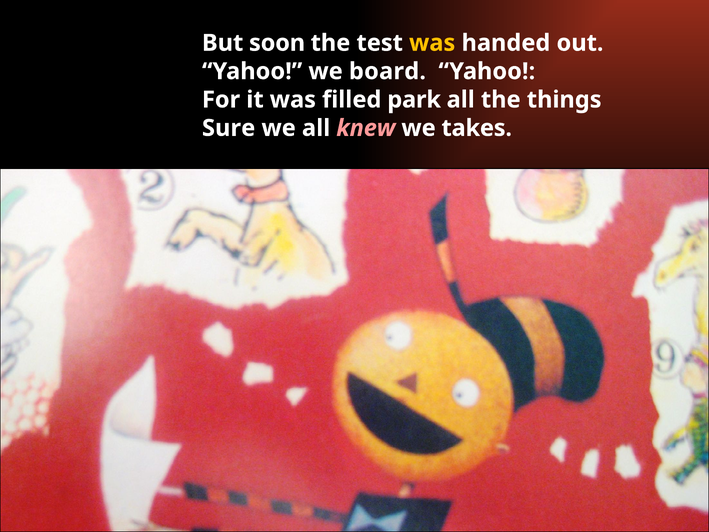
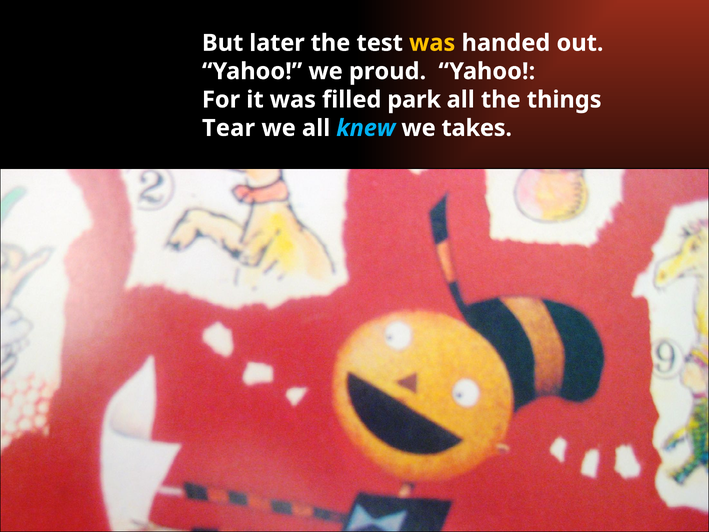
soon: soon -> later
board: board -> proud
Sure: Sure -> Tear
knew colour: pink -> light blue
